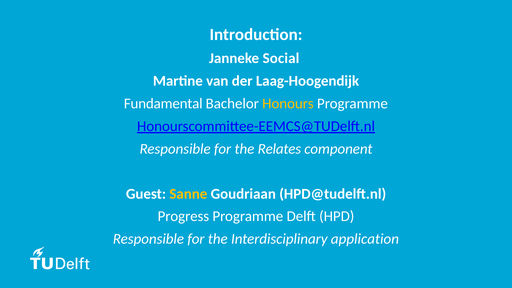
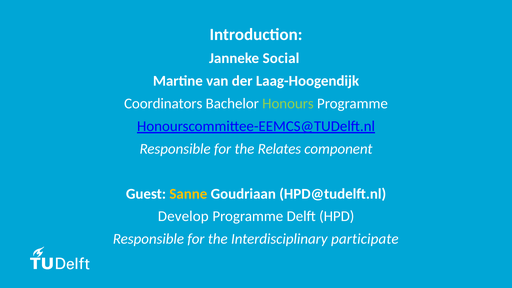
Fundamental: Fundamental -> Coordinators
Honours colour: yellow -> light green
Progress: Progress -> Develop
application: application -> participate
